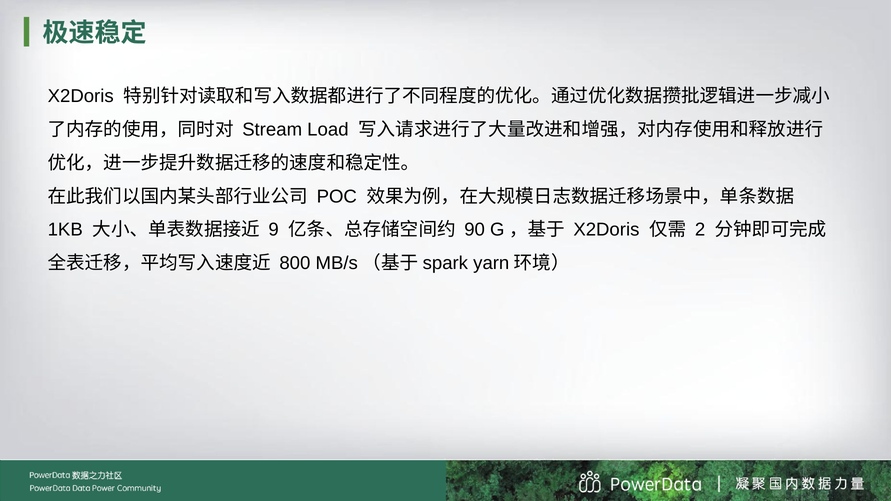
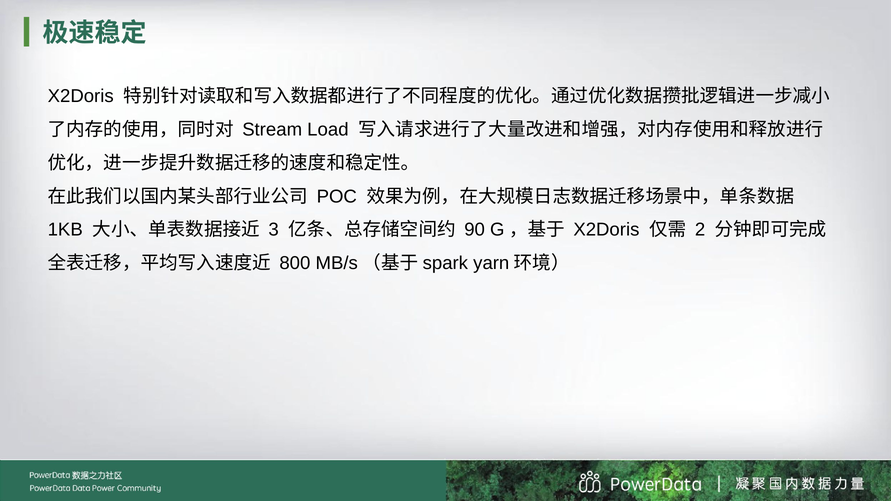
9: 9 -> 3
